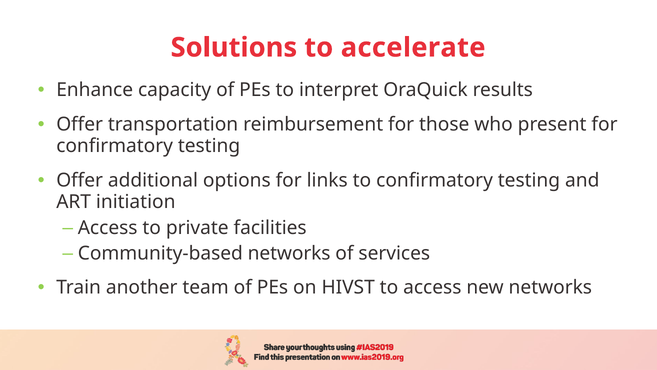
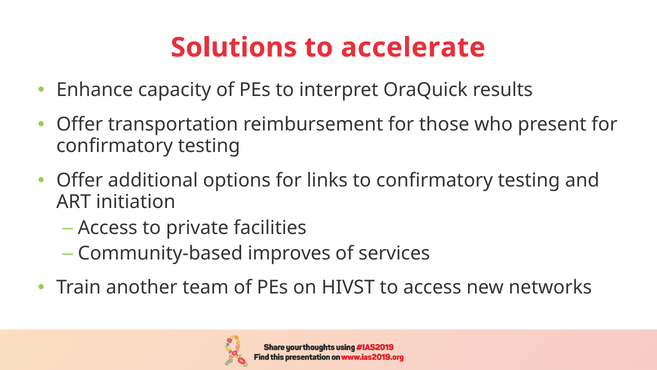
Community-based networks: networks -> improves
